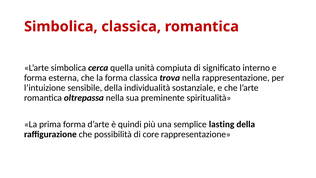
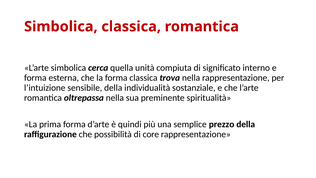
lasting: lasting -> prezzo
